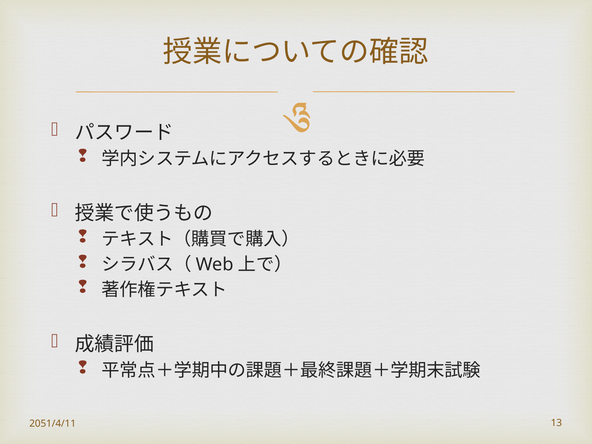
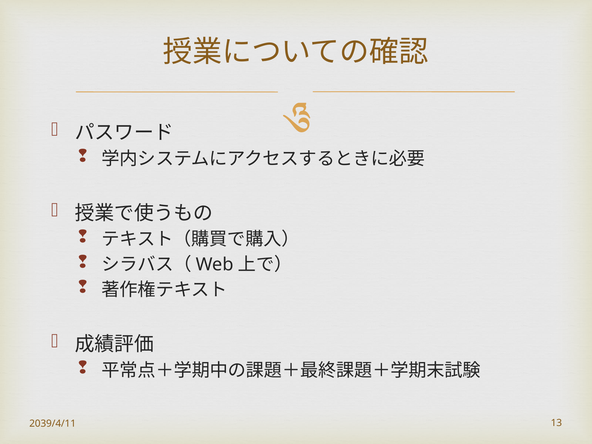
2051/4/11: 2051/4/11 -> 2039/4/11
